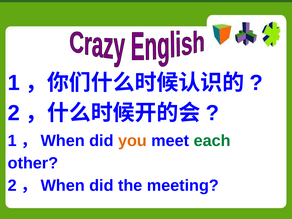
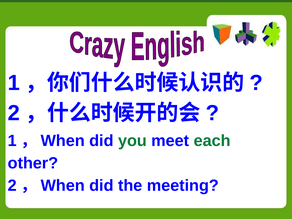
you colour: orange -> green
